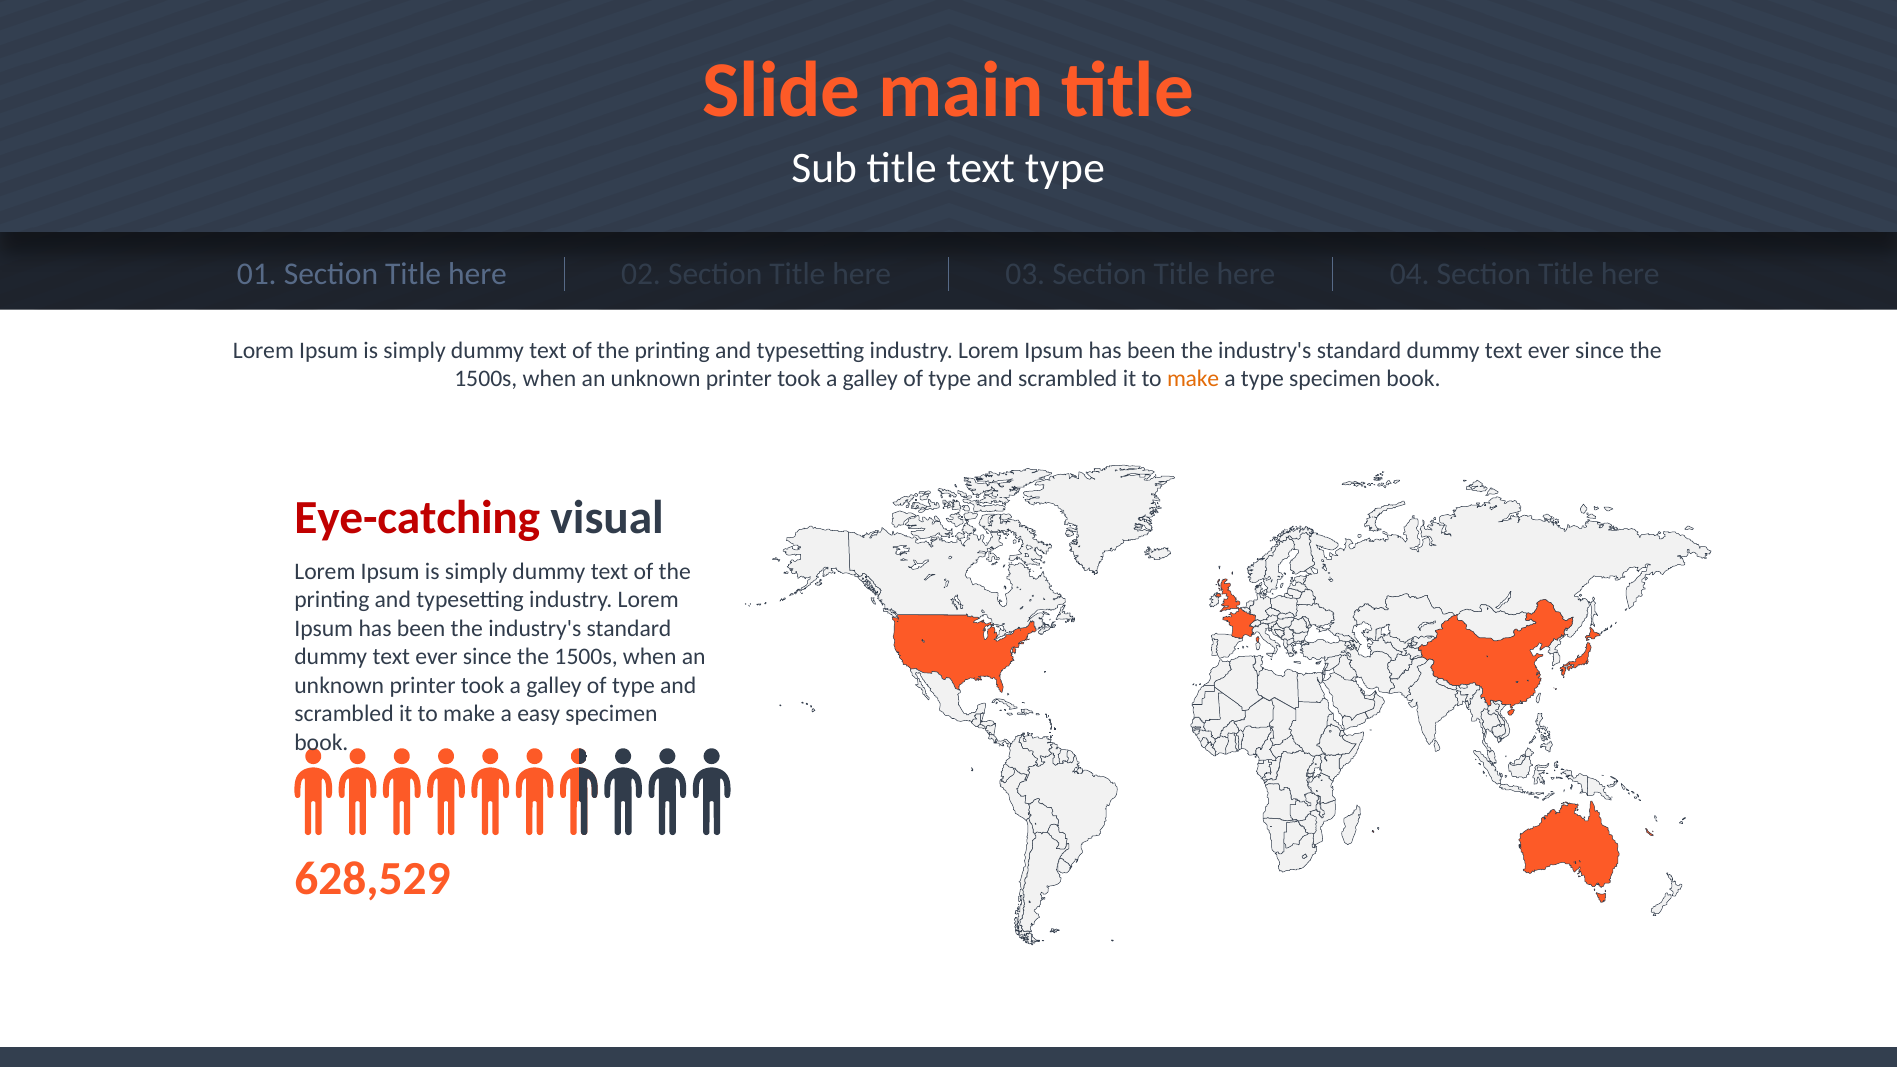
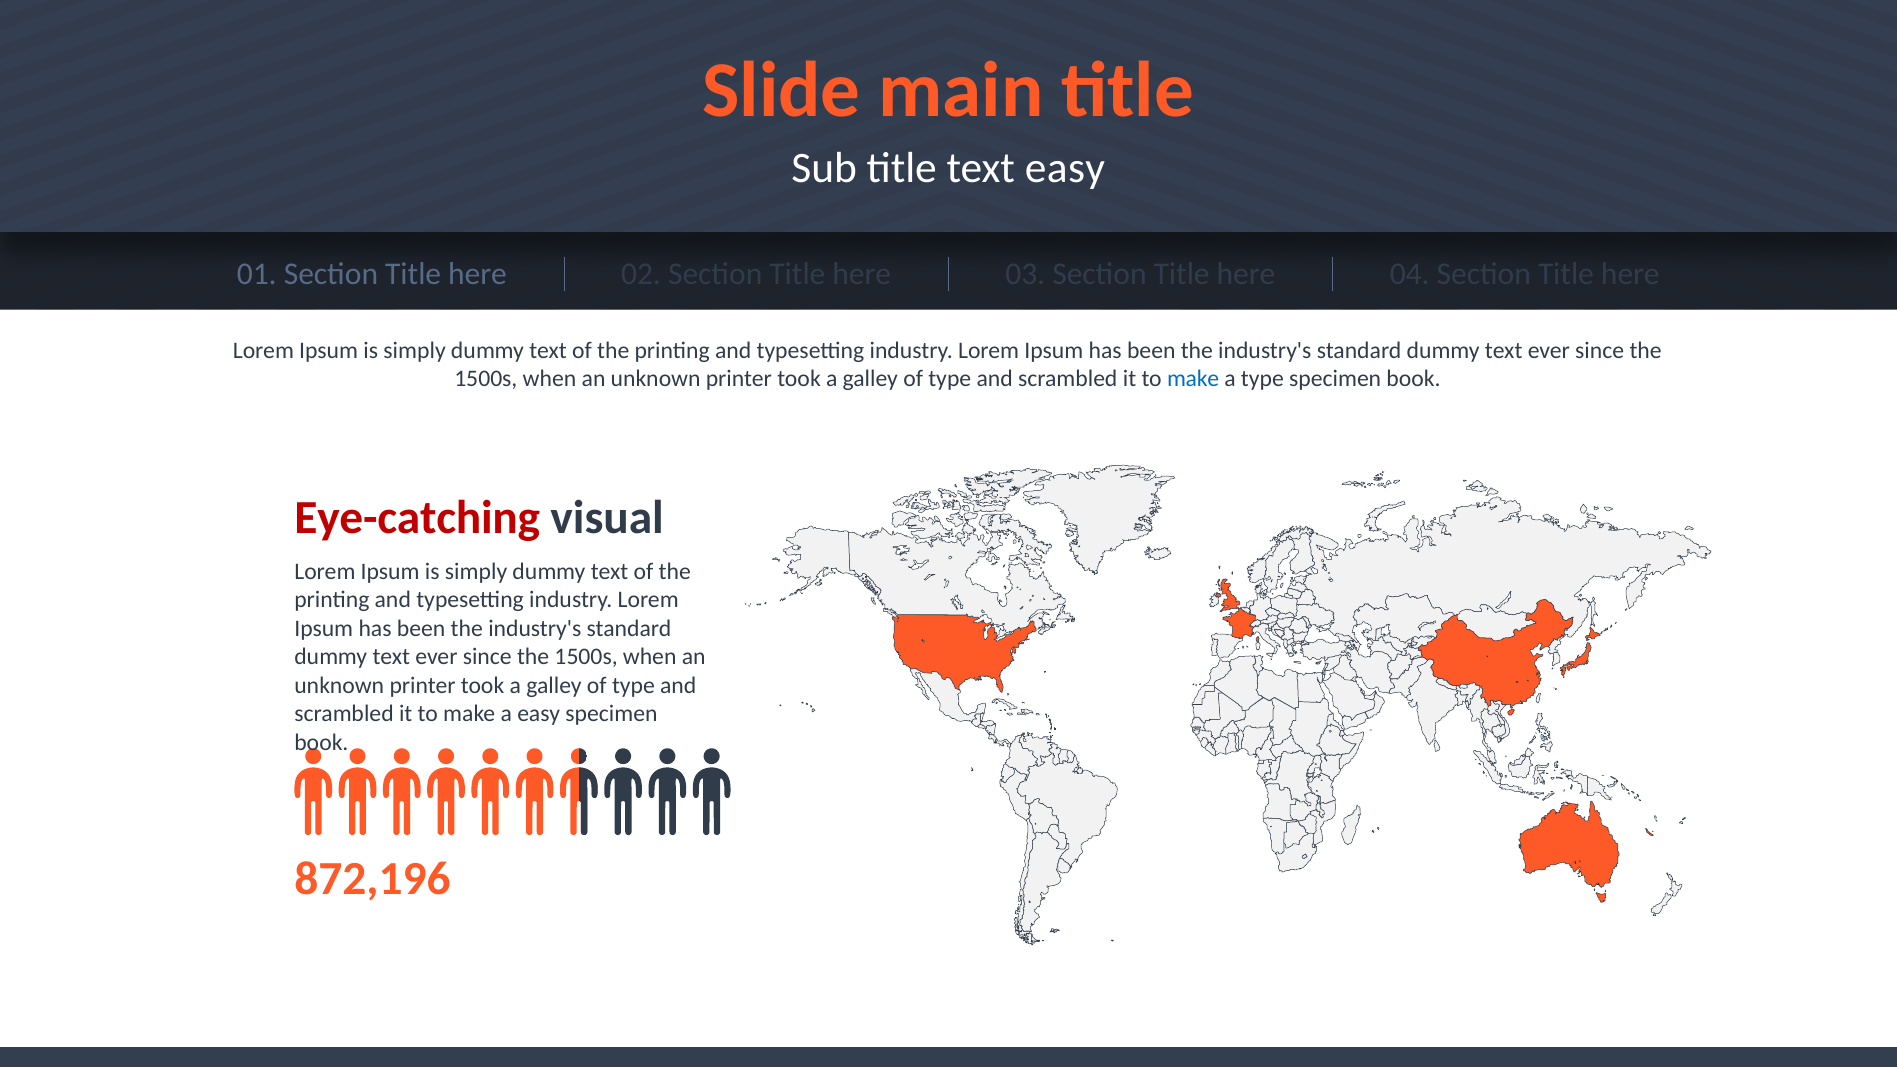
text type: type -> easy
make at (1193, 379) colour: orange -> blue
628,529: 628,529 -> 872,196
